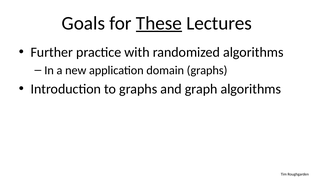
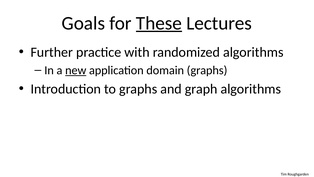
new underline: none -> present
